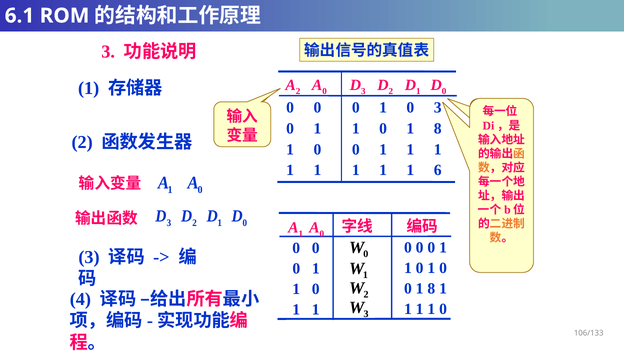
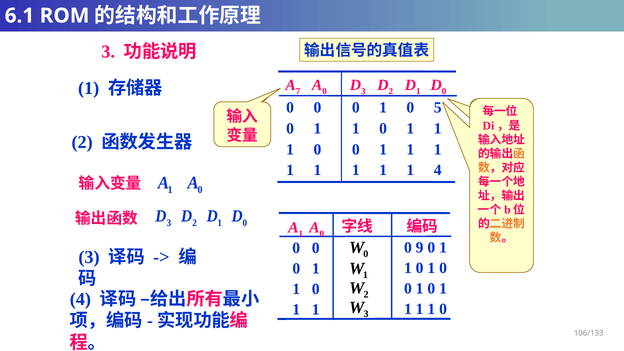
2 at (298, 91): 2 -> 7
0 3: 3 -> 5
8 at (438, 129): 8 -> 1
1 6: 6 -> 4
0 at (420, 247): 0 -> 9
8 at (431, 289): 8 -> 0
